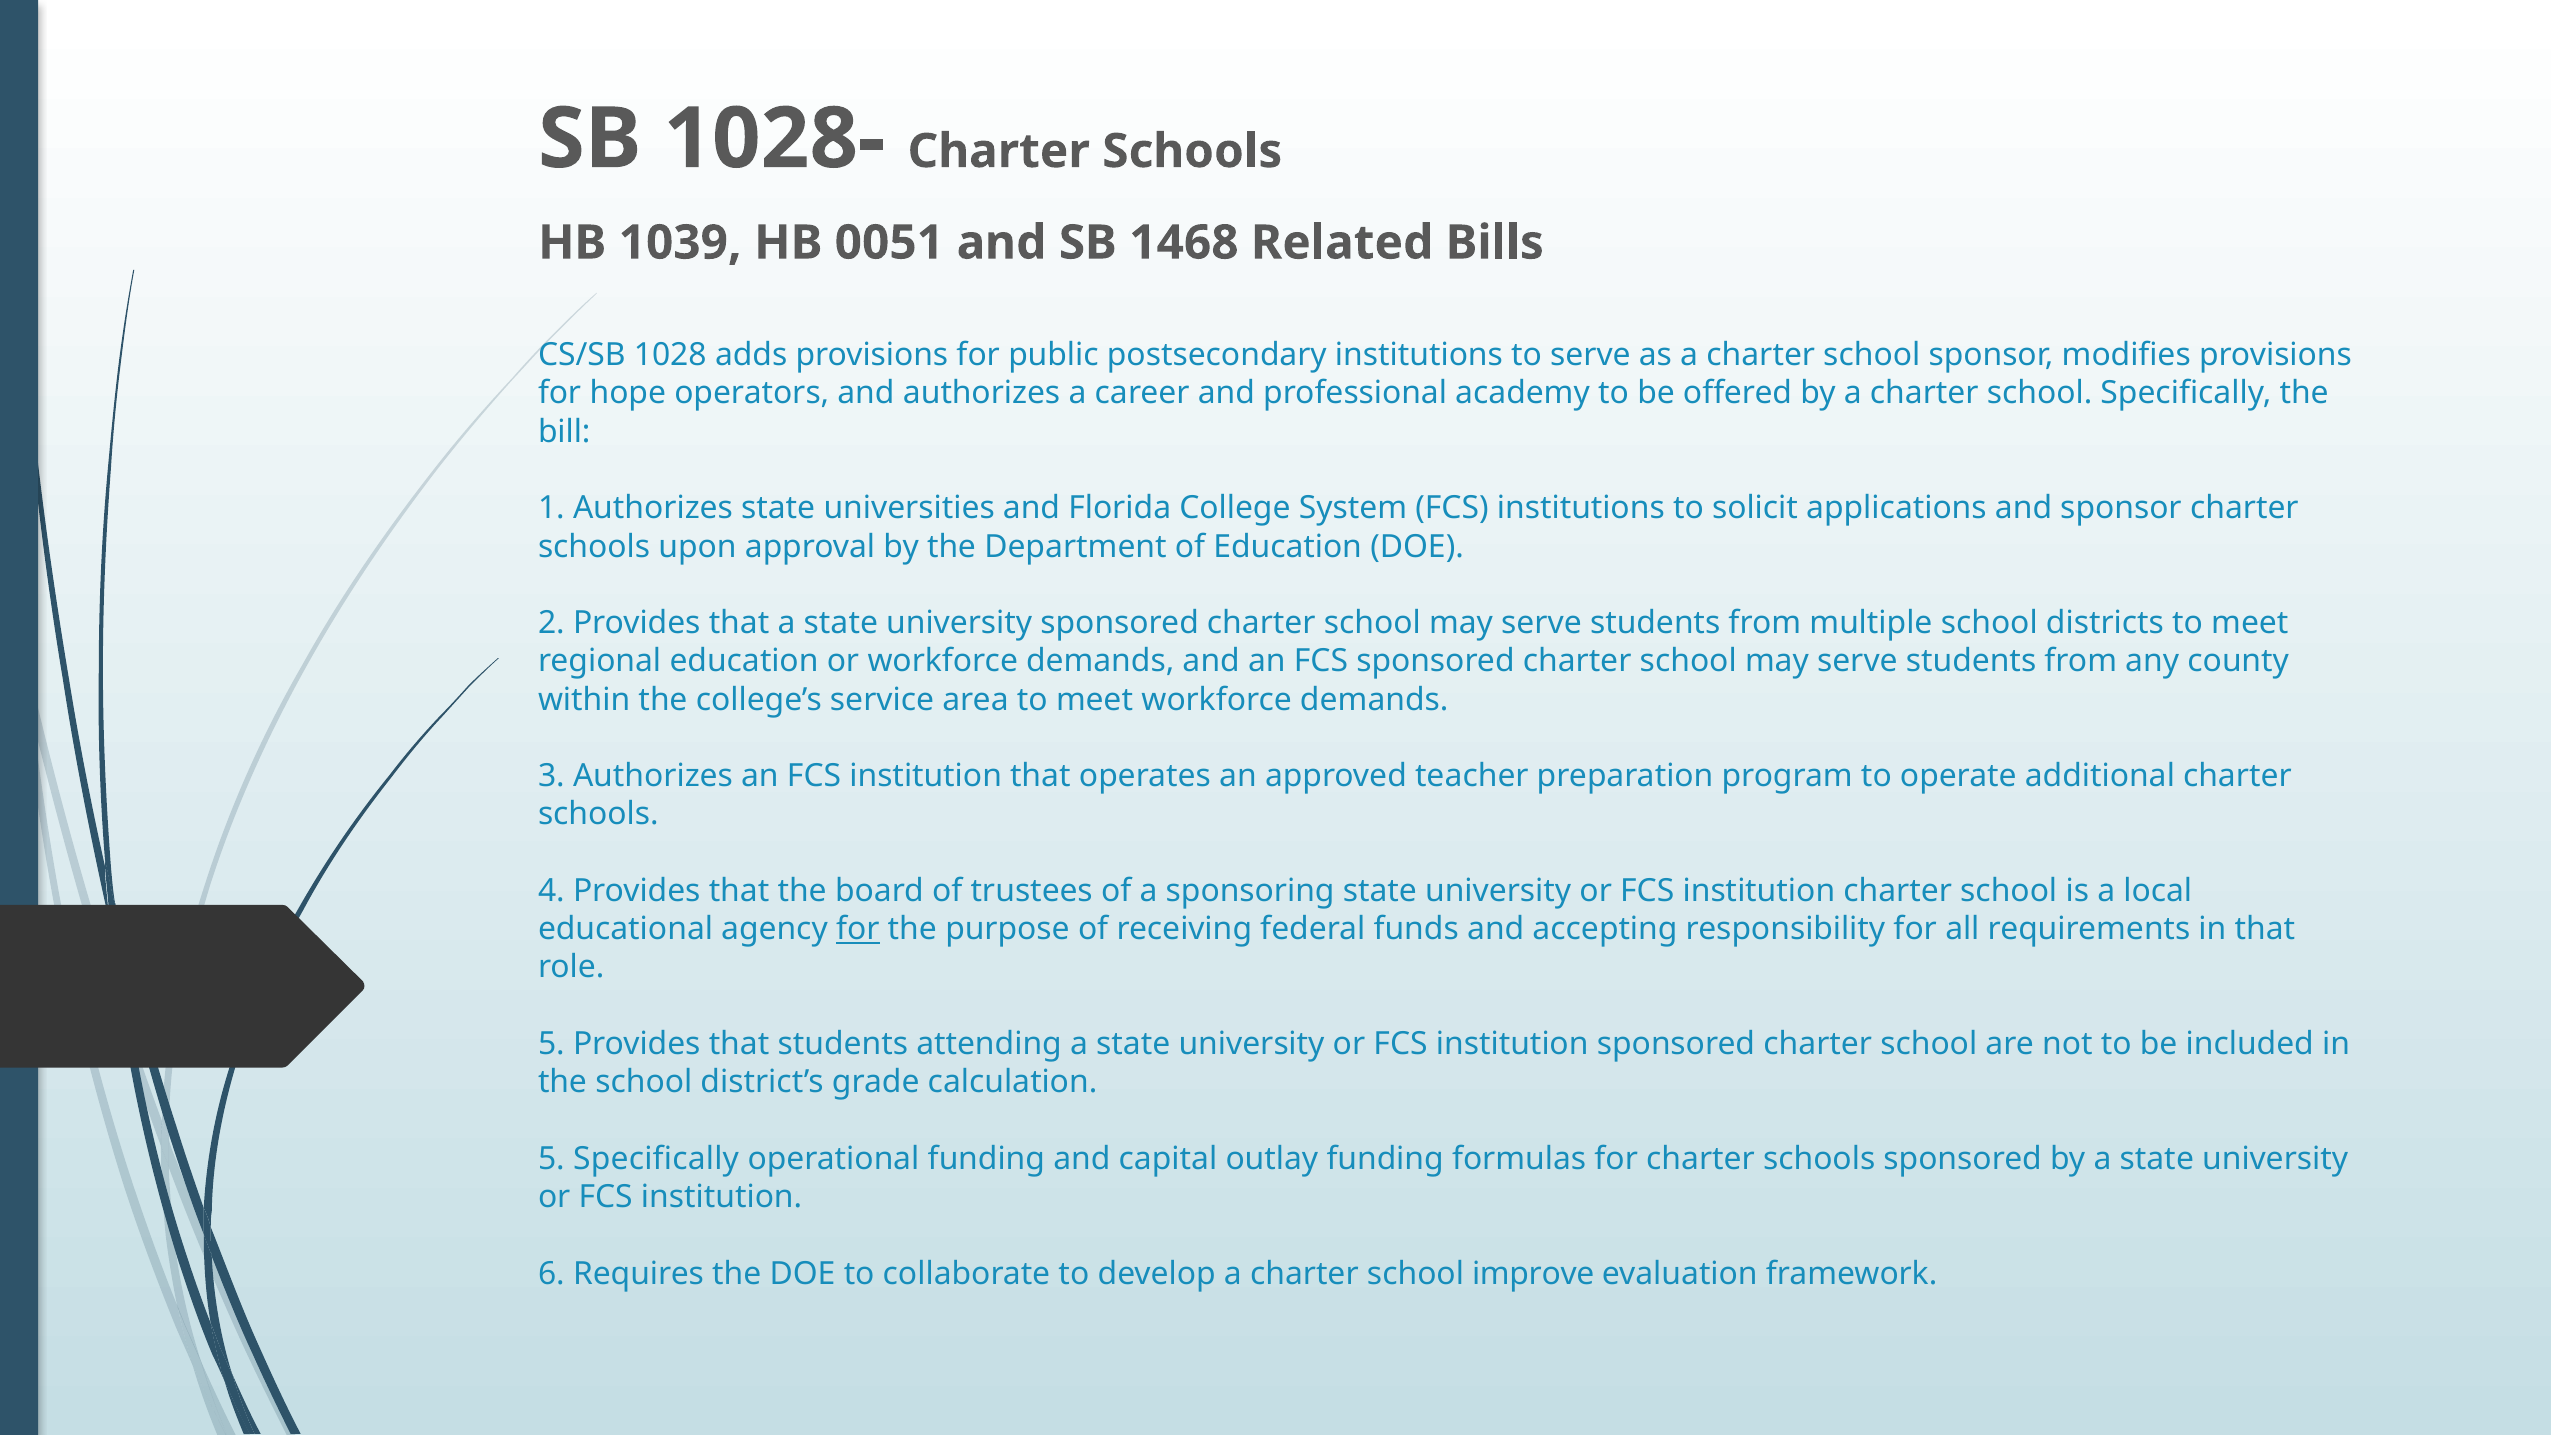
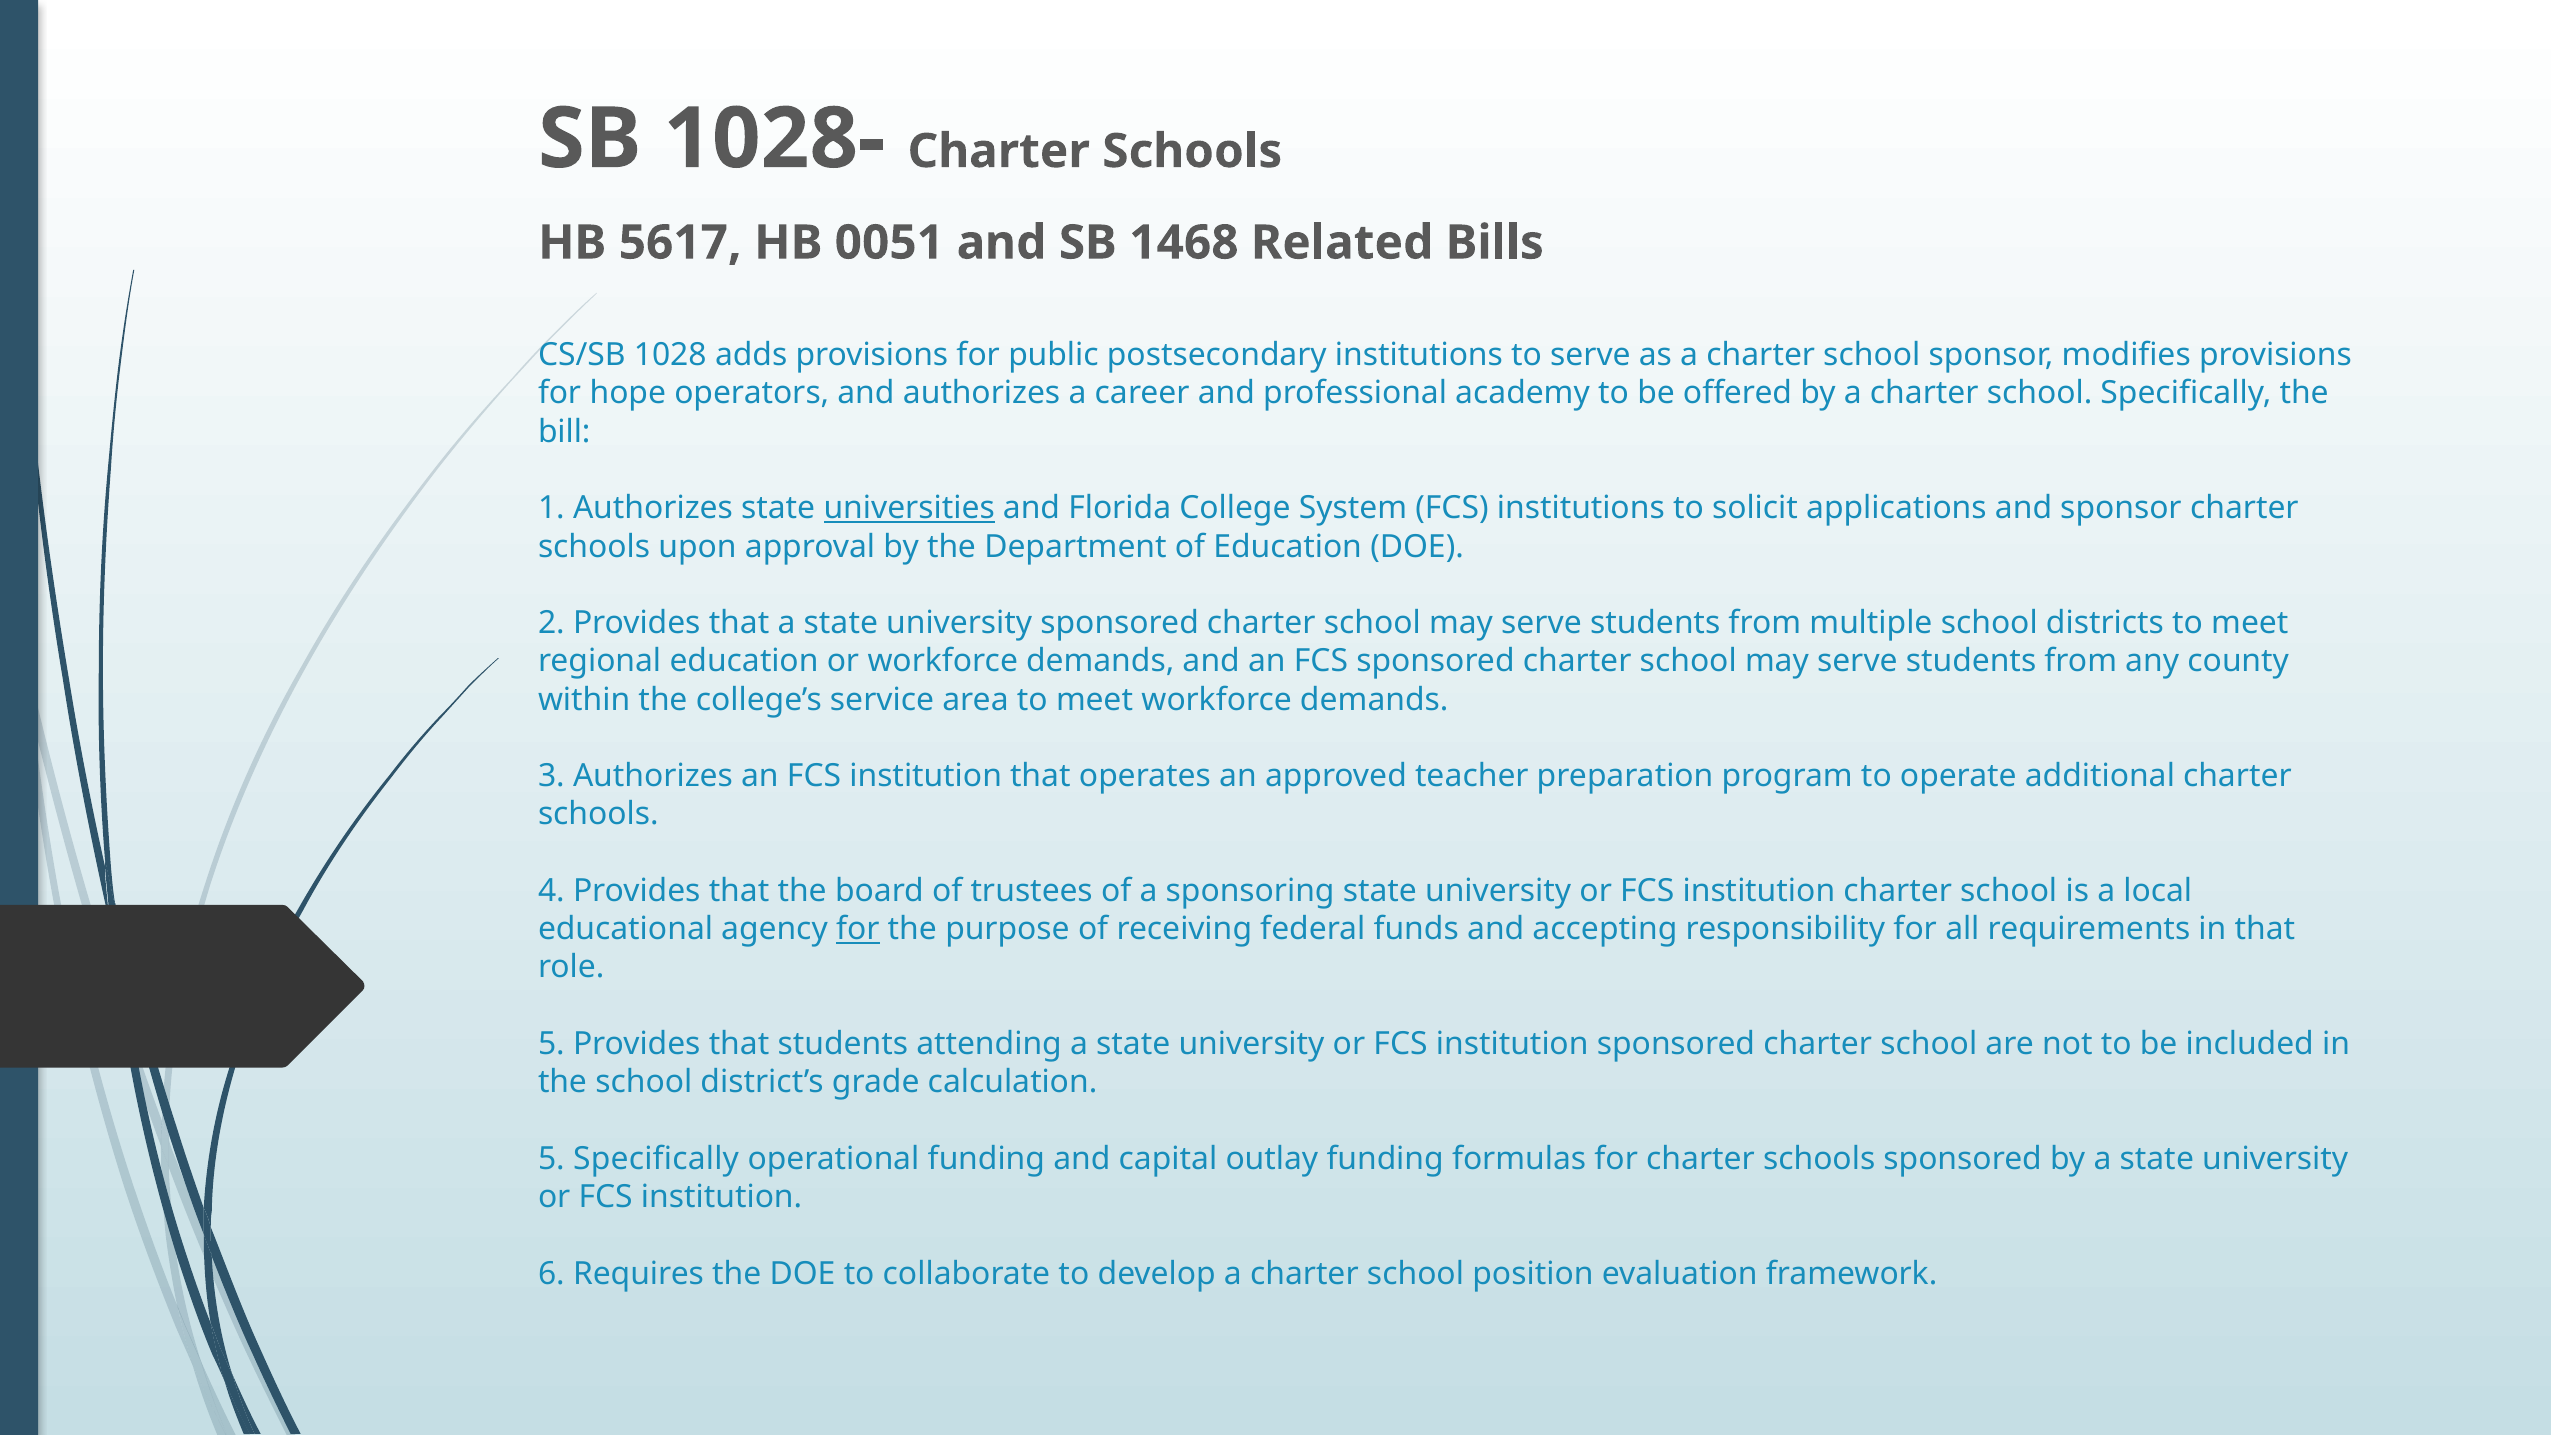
1039: 1039 -> 5617
universities underline: none -> present
improve: improve -> position
